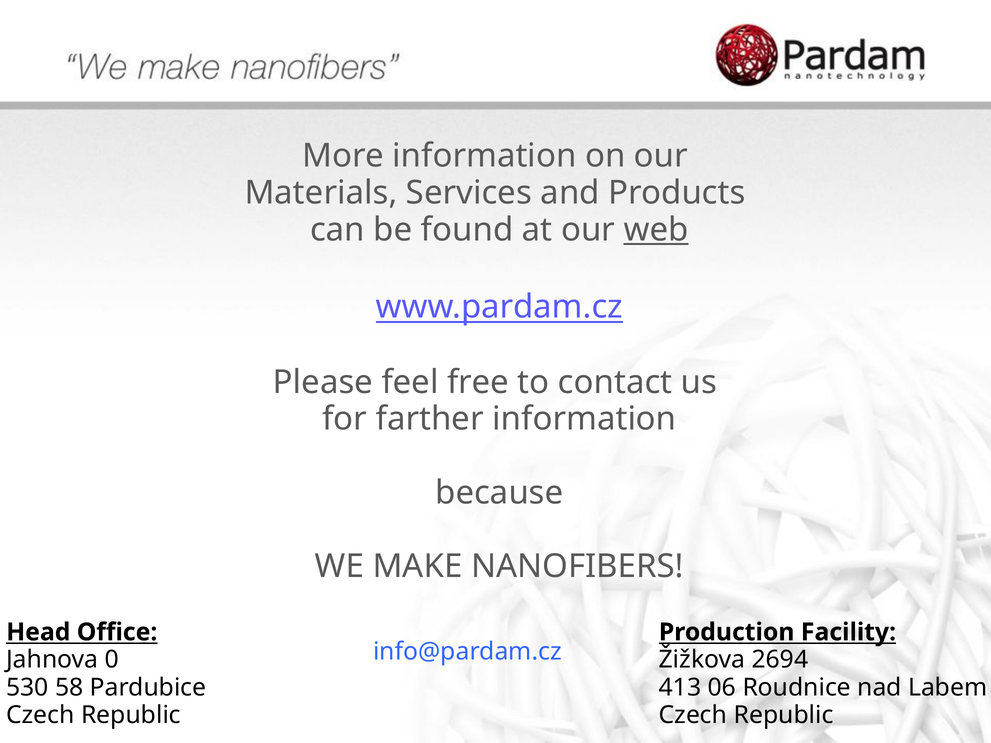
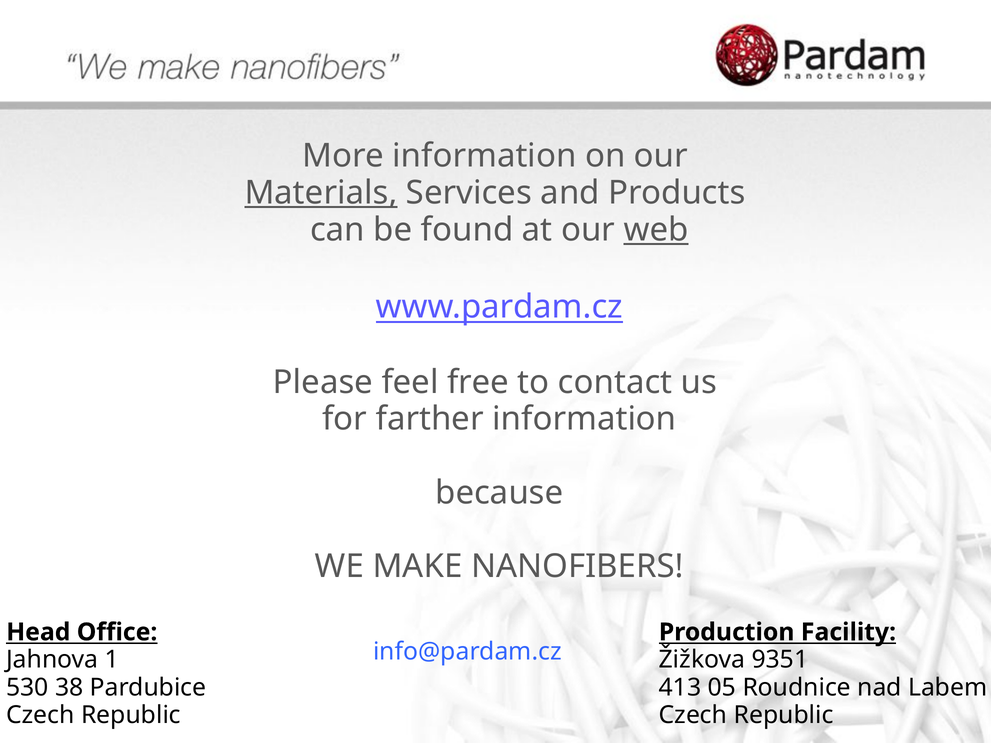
Materials underline: none -> present
0: 0 -> 1
2694: 2694 -> 9351
58: 58 -> 38
06: 06 -> 05
